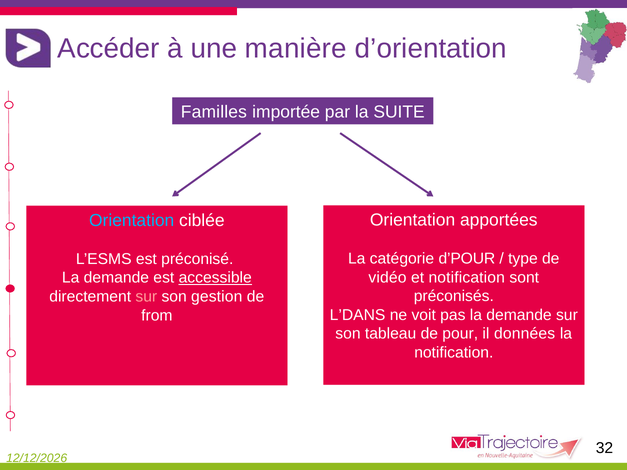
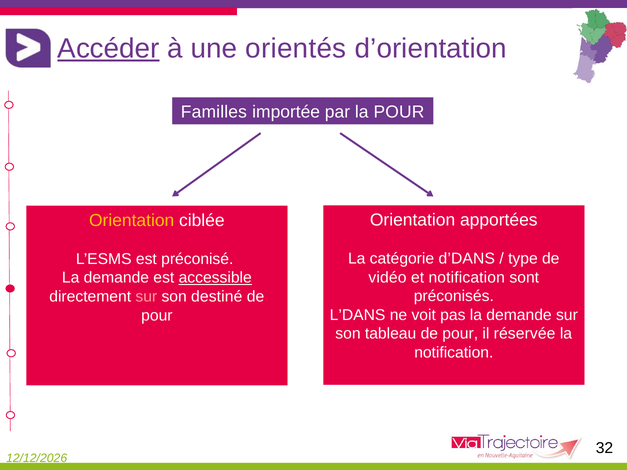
Accéder underline: none -> present
manière: manière -> orientés
la SUITE: SUITE -> POUR
Orientation at (132, 221) colour: light blue -> yellow
d’POUR: d’POUR -> d’DANS
gestion: gestion -> destiné
from at (157, 316): from -> pour
données: données -> réservée
